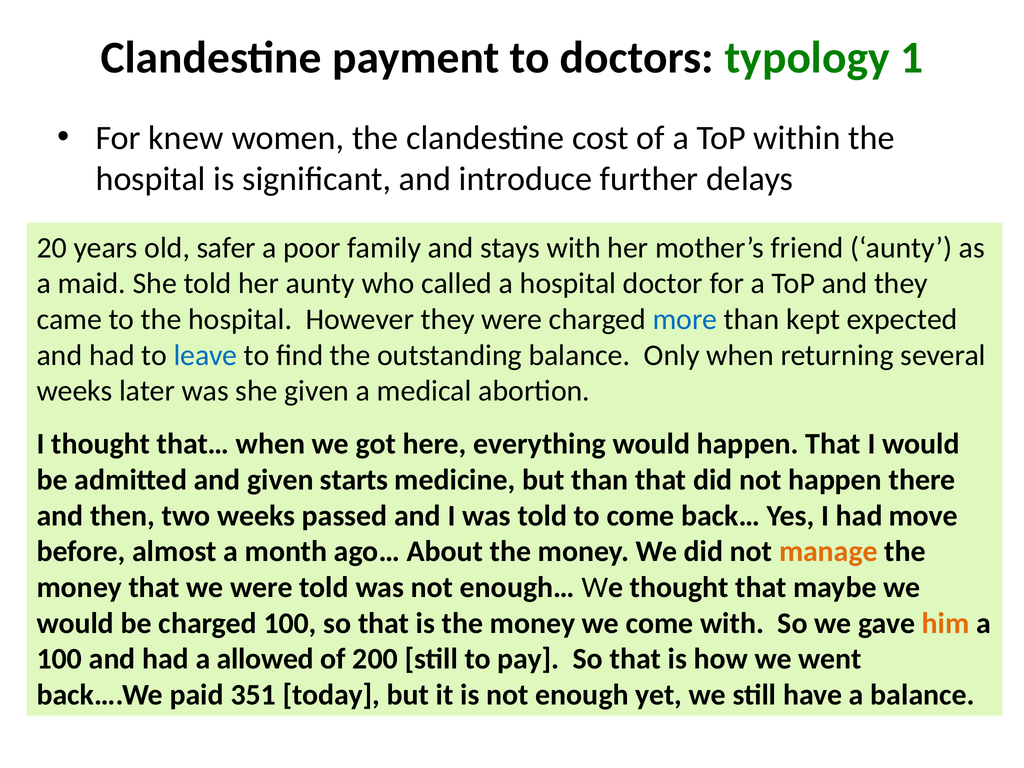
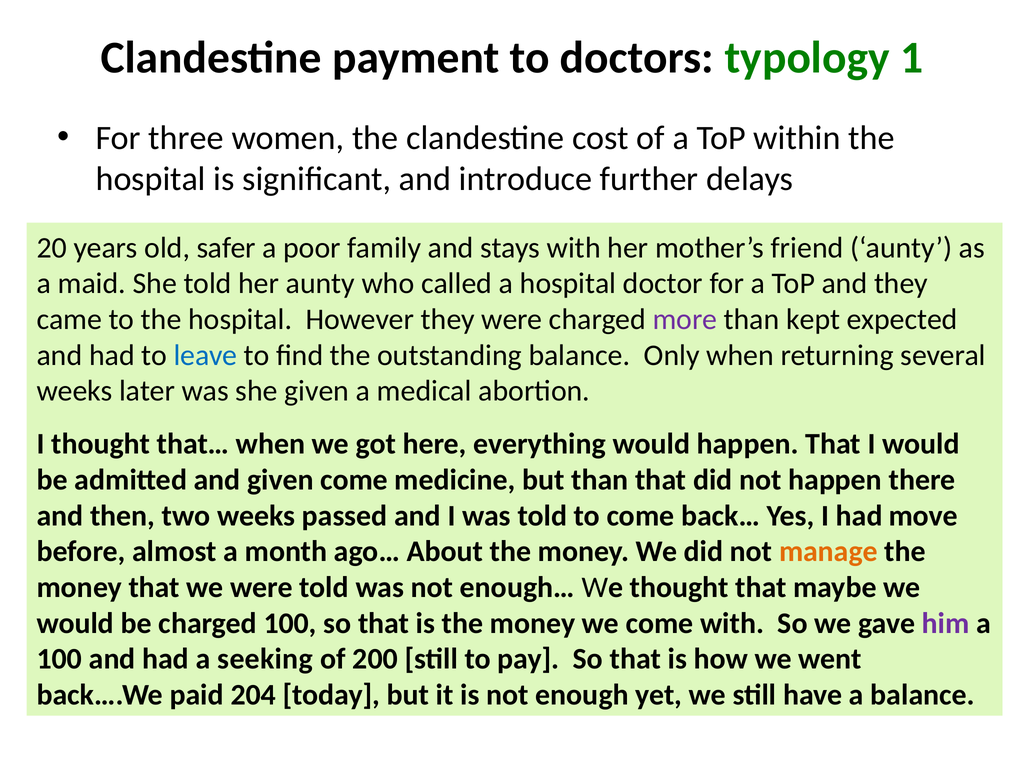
knew: knew -> three
more colour: blue -> purple
given starts: starts -> come
him colour: orange -> purple
allowed: allowed -> seeking
351: 351 -> 204
